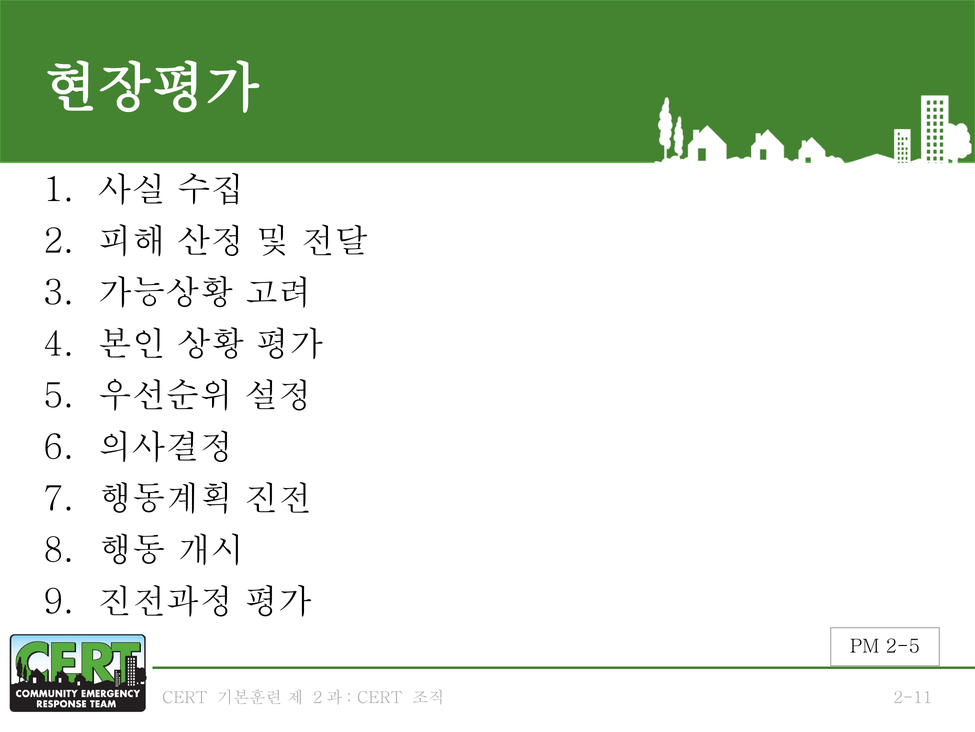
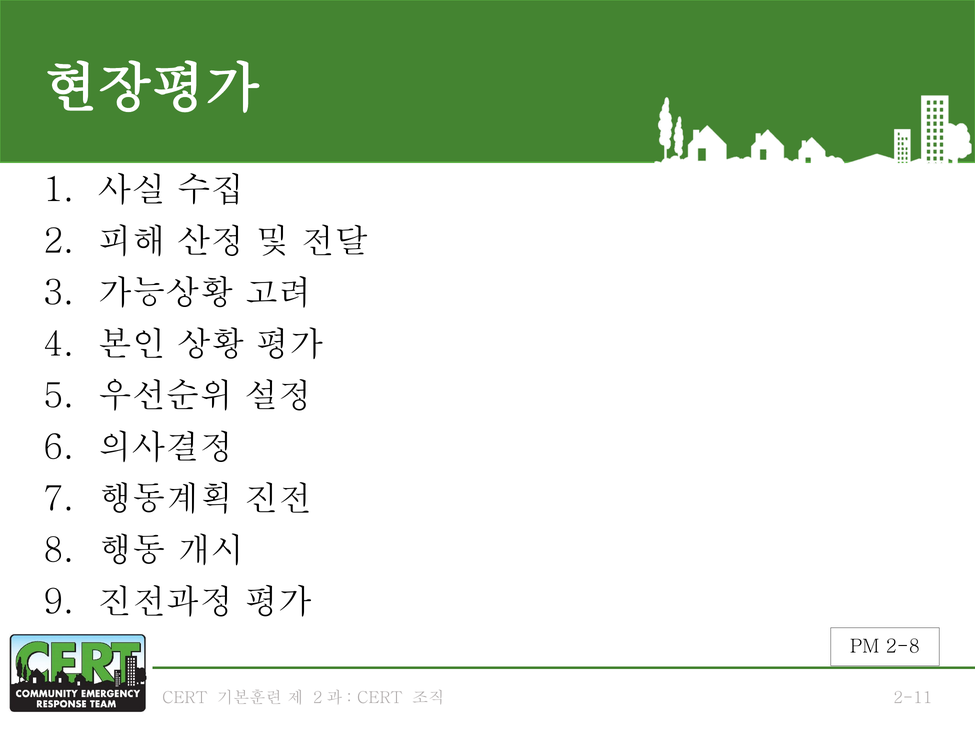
2-5: 2-5 -> 2-8
